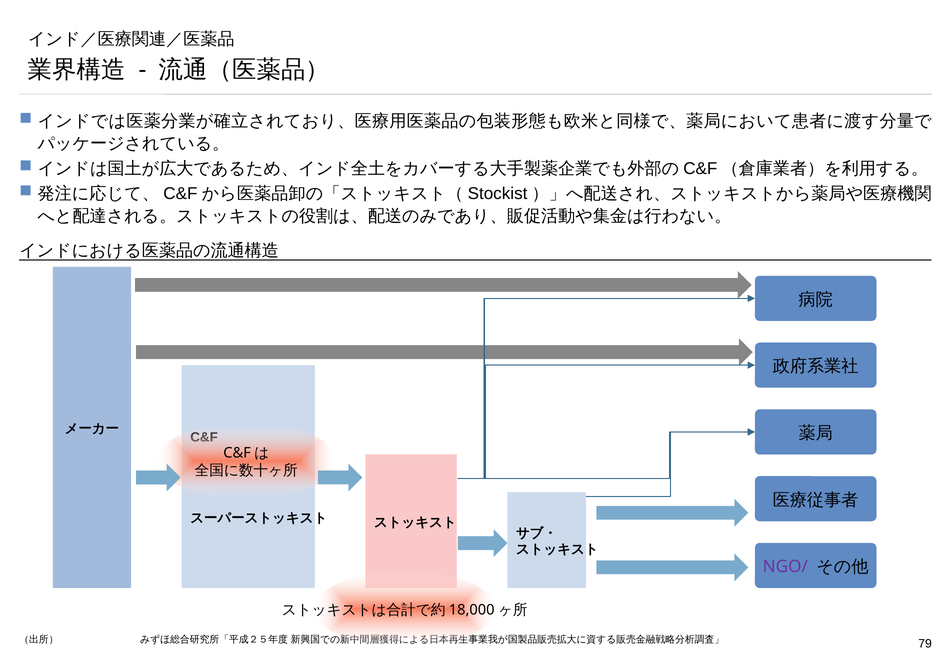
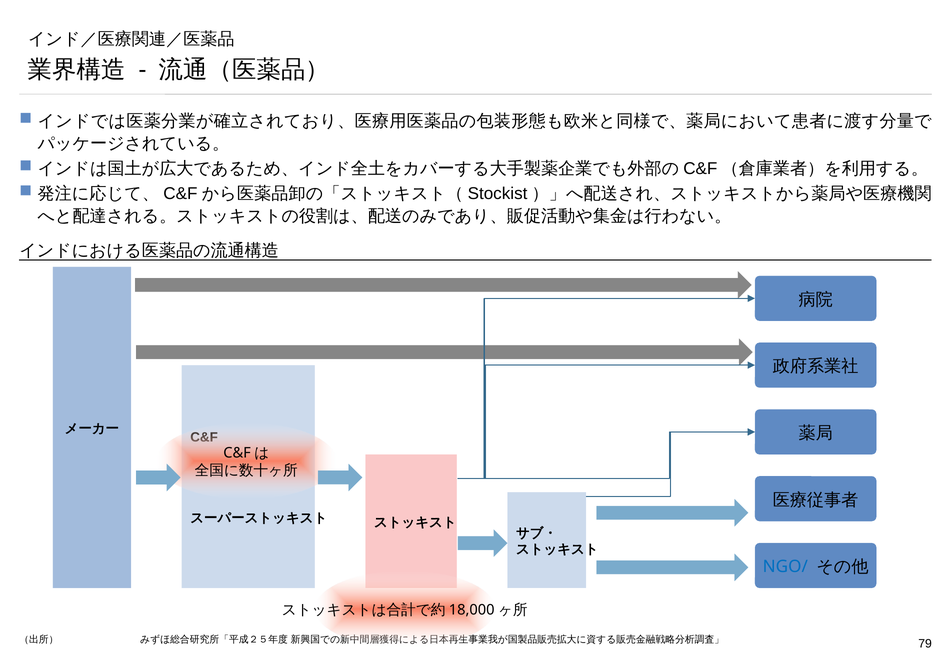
NGO/ colour: purple -> blue
